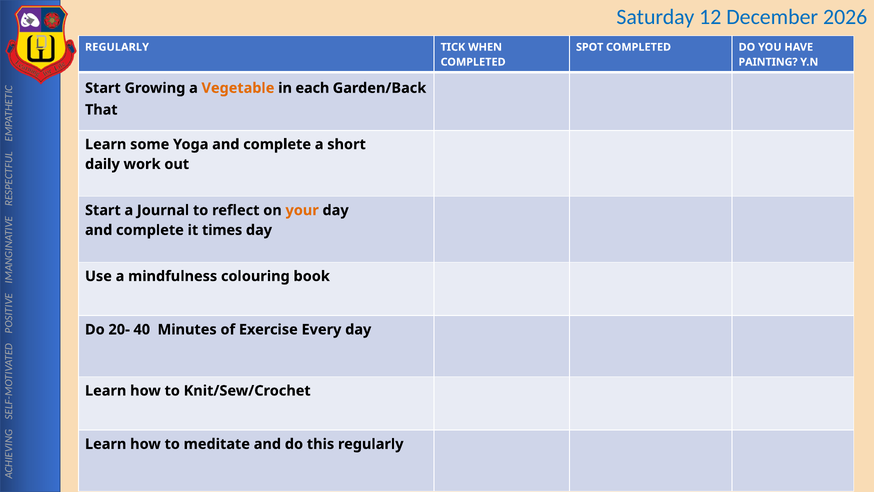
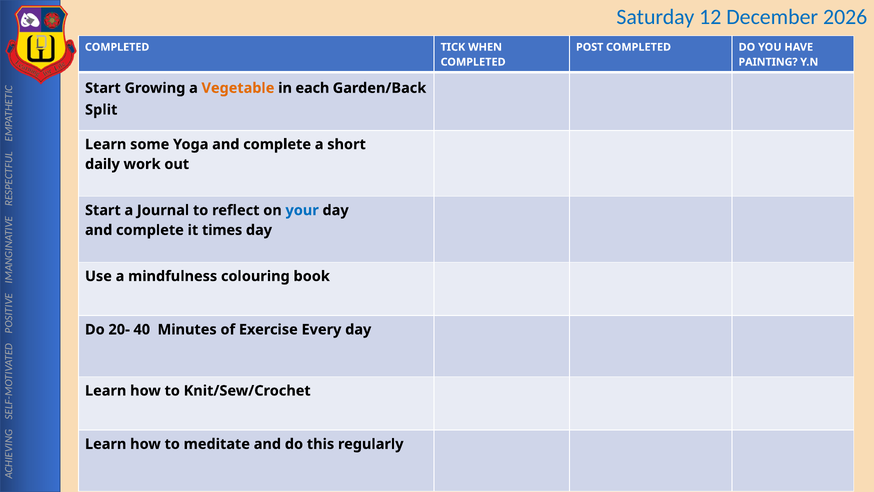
REGULARLY at (117, 47): REGULARLY -> COMPLETED
SPOT: SPOT -> POST
That: That -> Split
your colour: orange -> blue
